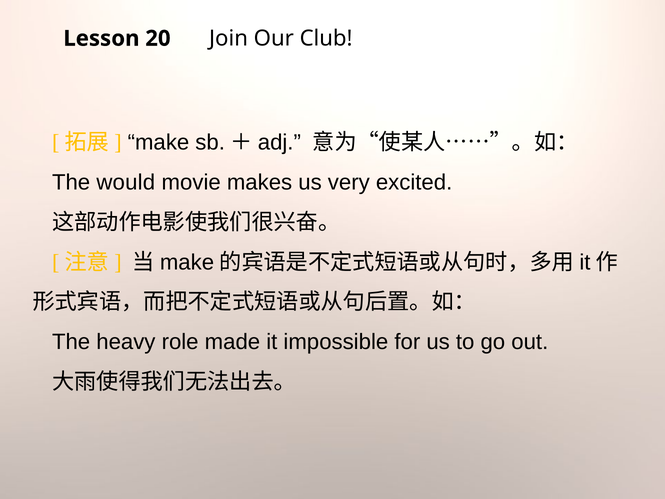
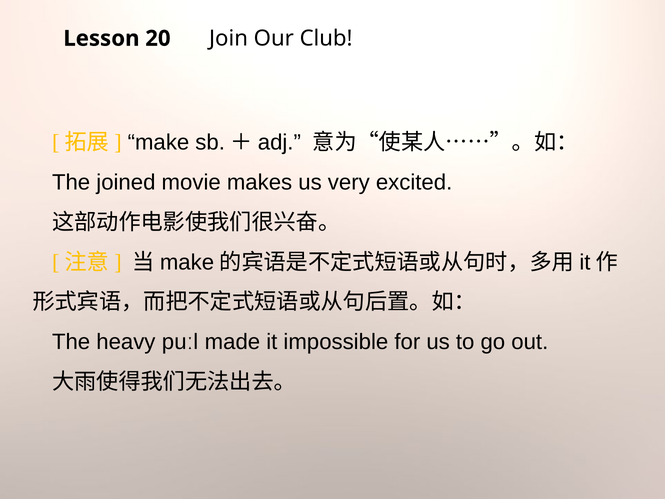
would: would -> joined
role: role -> puːl
